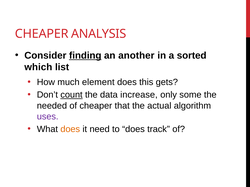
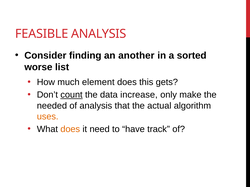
CHEAPER at (42, 34): CHEAPER -> FEASIBLE
finding underline: present -> none
which: which -> worse
some: some -> make
of cheaper: cheaper -> analysis
uses colour: purple -> orange
to does: does -> have
